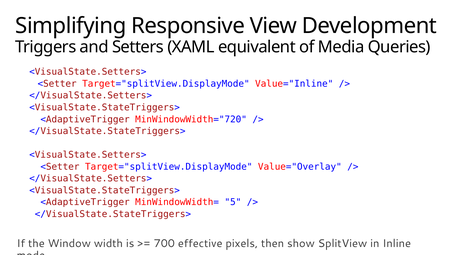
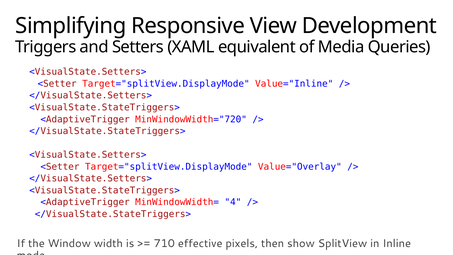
5: 5 -> 4
700: 700 -> 710
